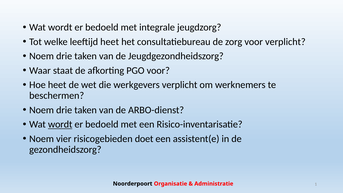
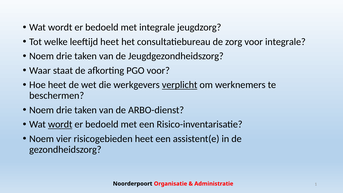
voor verplicht: verplicht -> integrale
verplicht at (180, 85) underline: none -> present
risicogebieden doet: doet -> heet
